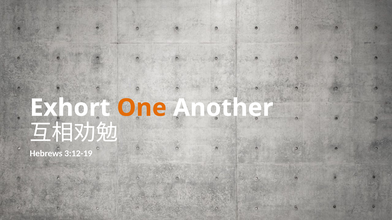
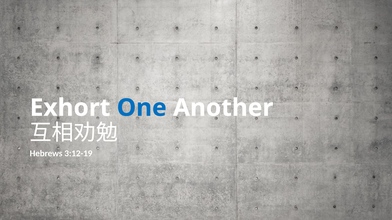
One colour: orange -> blue
